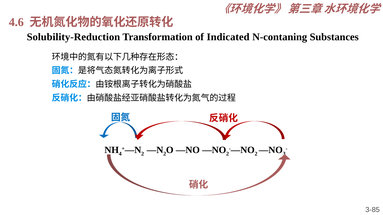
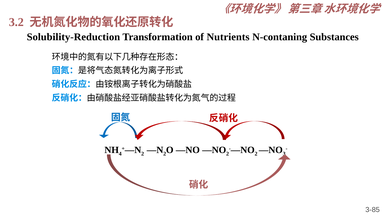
4.6: 4.6 -> 3.2
Indicated: Indicated -> Nutrients
